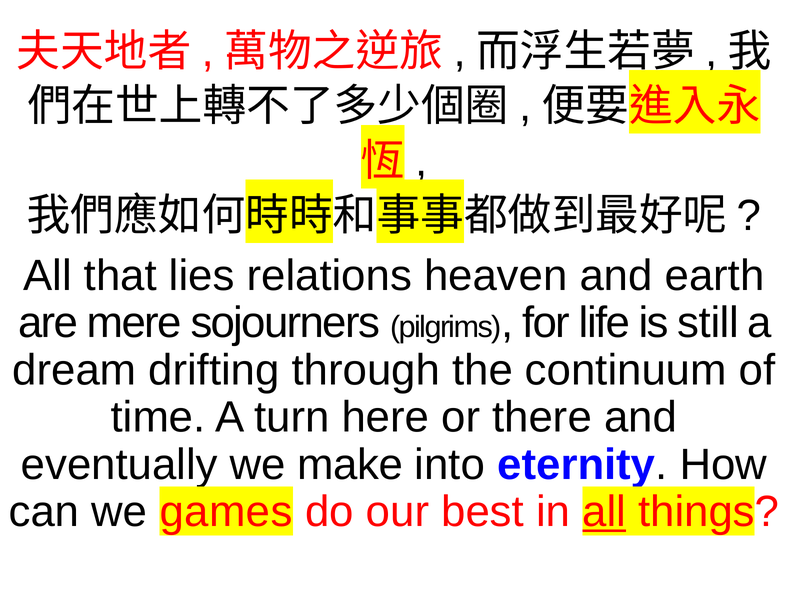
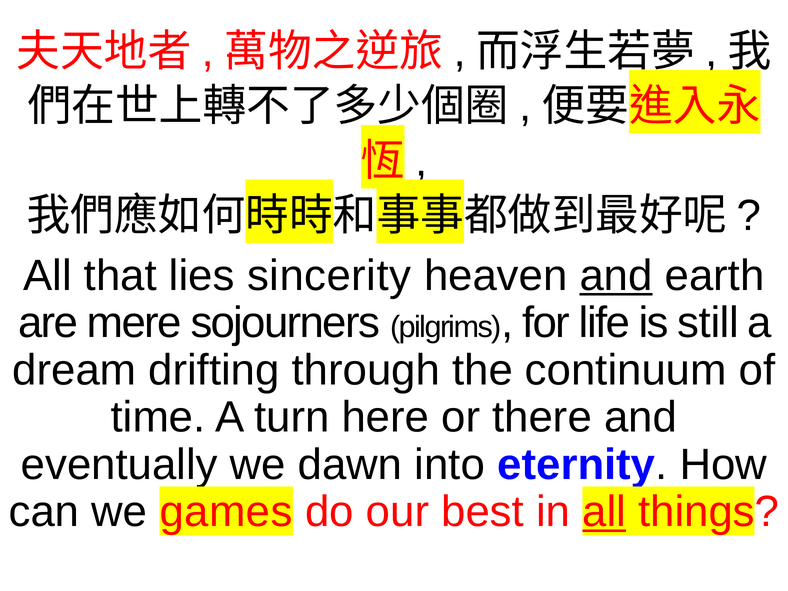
relations: relations -> sincerity
and at (616, 276) underline: none -> present
make: make -> dawn
